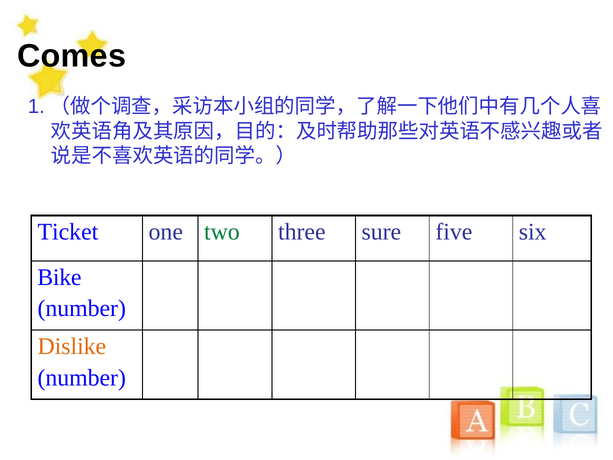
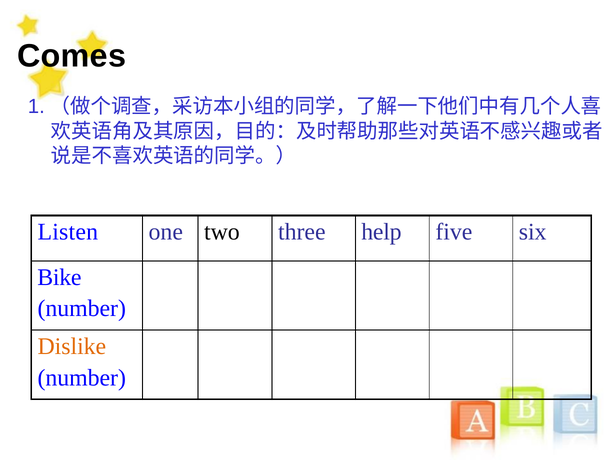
Ticket: Ticket -> Listen
two colour: green -> black
sure: sure -> help
